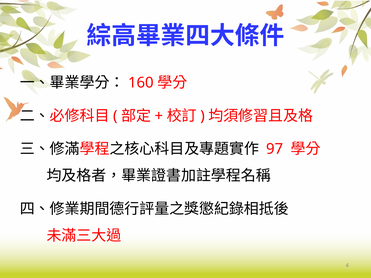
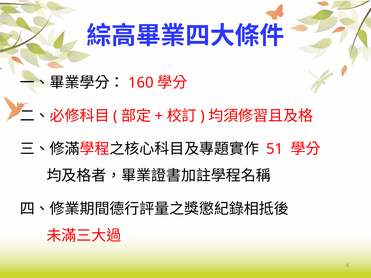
97: 97 -> 51
